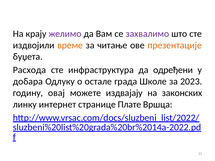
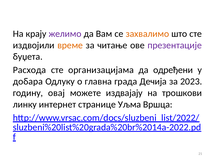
захвалимо colour: purple -> orange
презентације colour: orange -> purple
инфраструктура: инфраструктура -> организацијама
остале: остале -> главна
Школе: Школе -> Дечија
законских: законских -> трошкови
Плате: Плате -> Уљма
